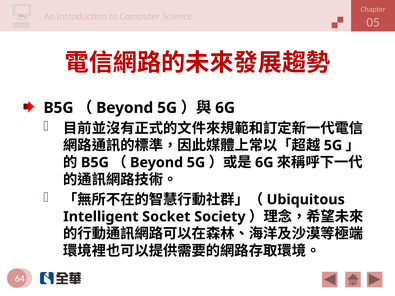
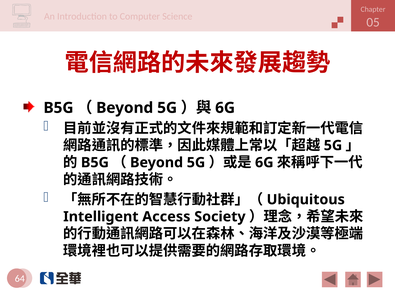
Socket: Socket -> Access
